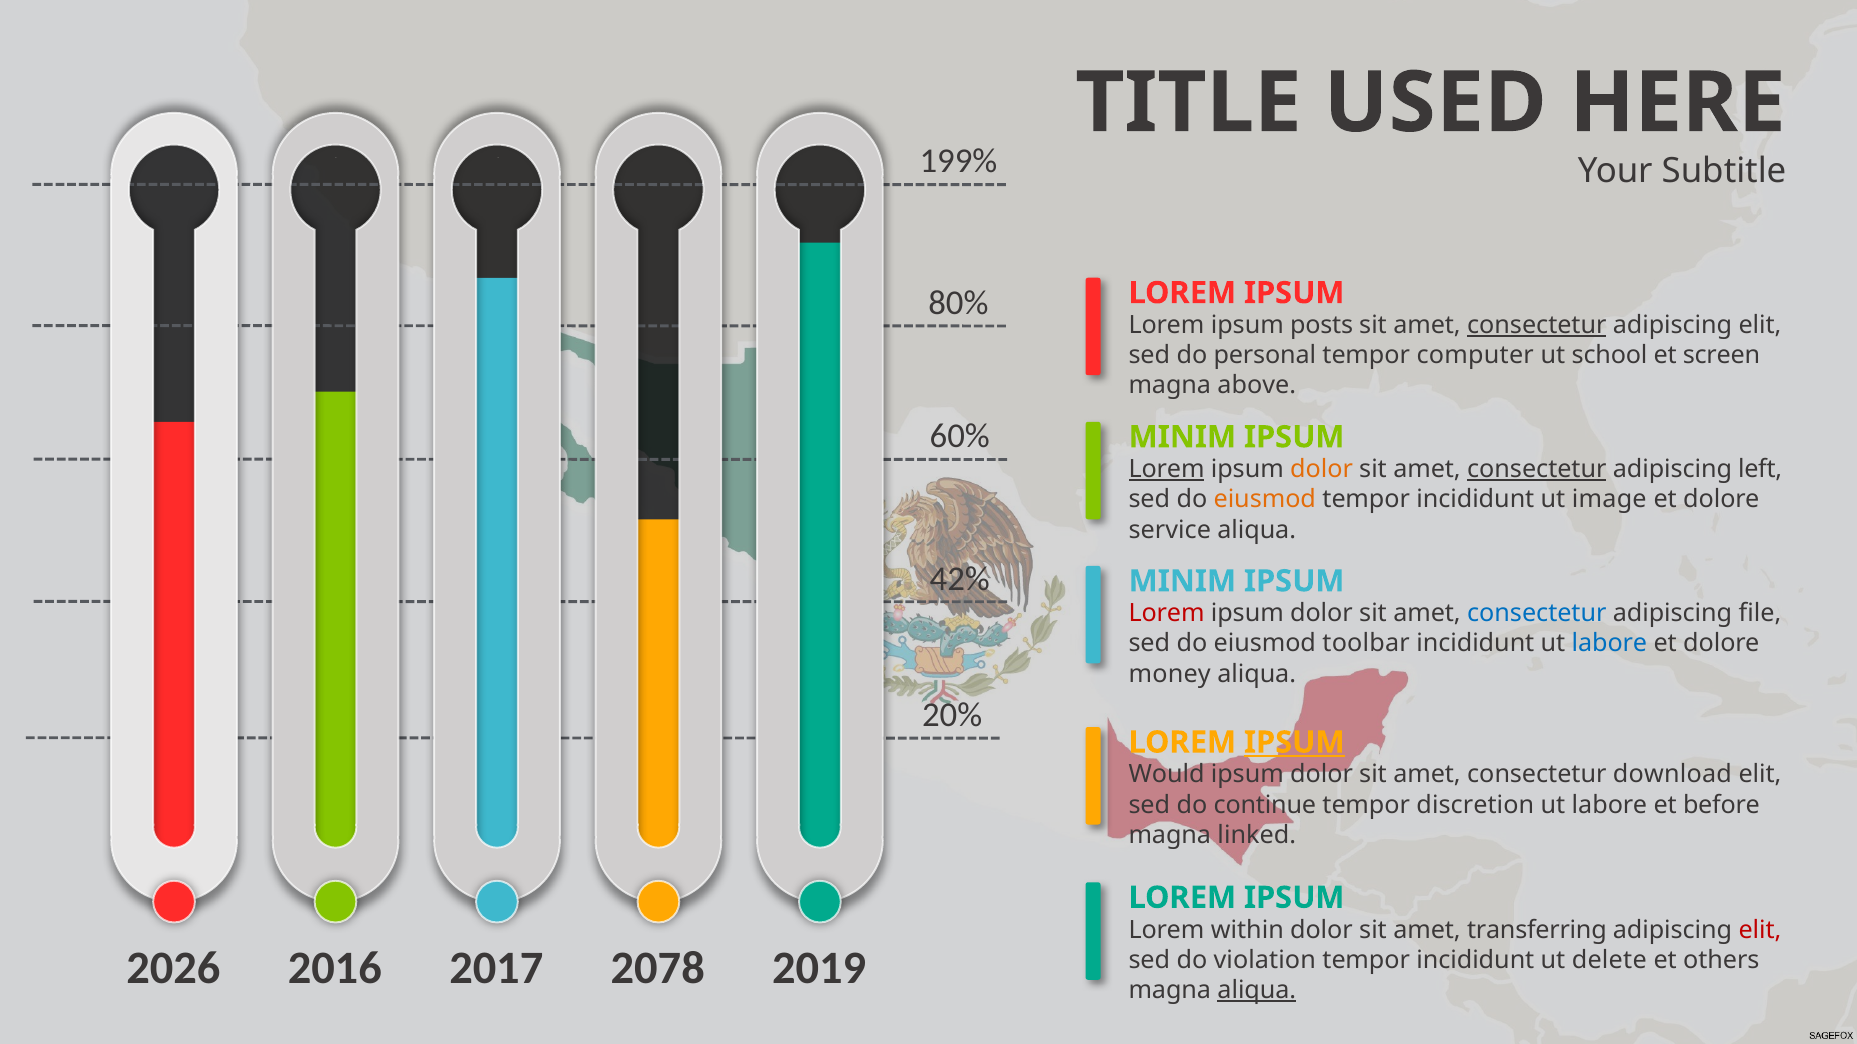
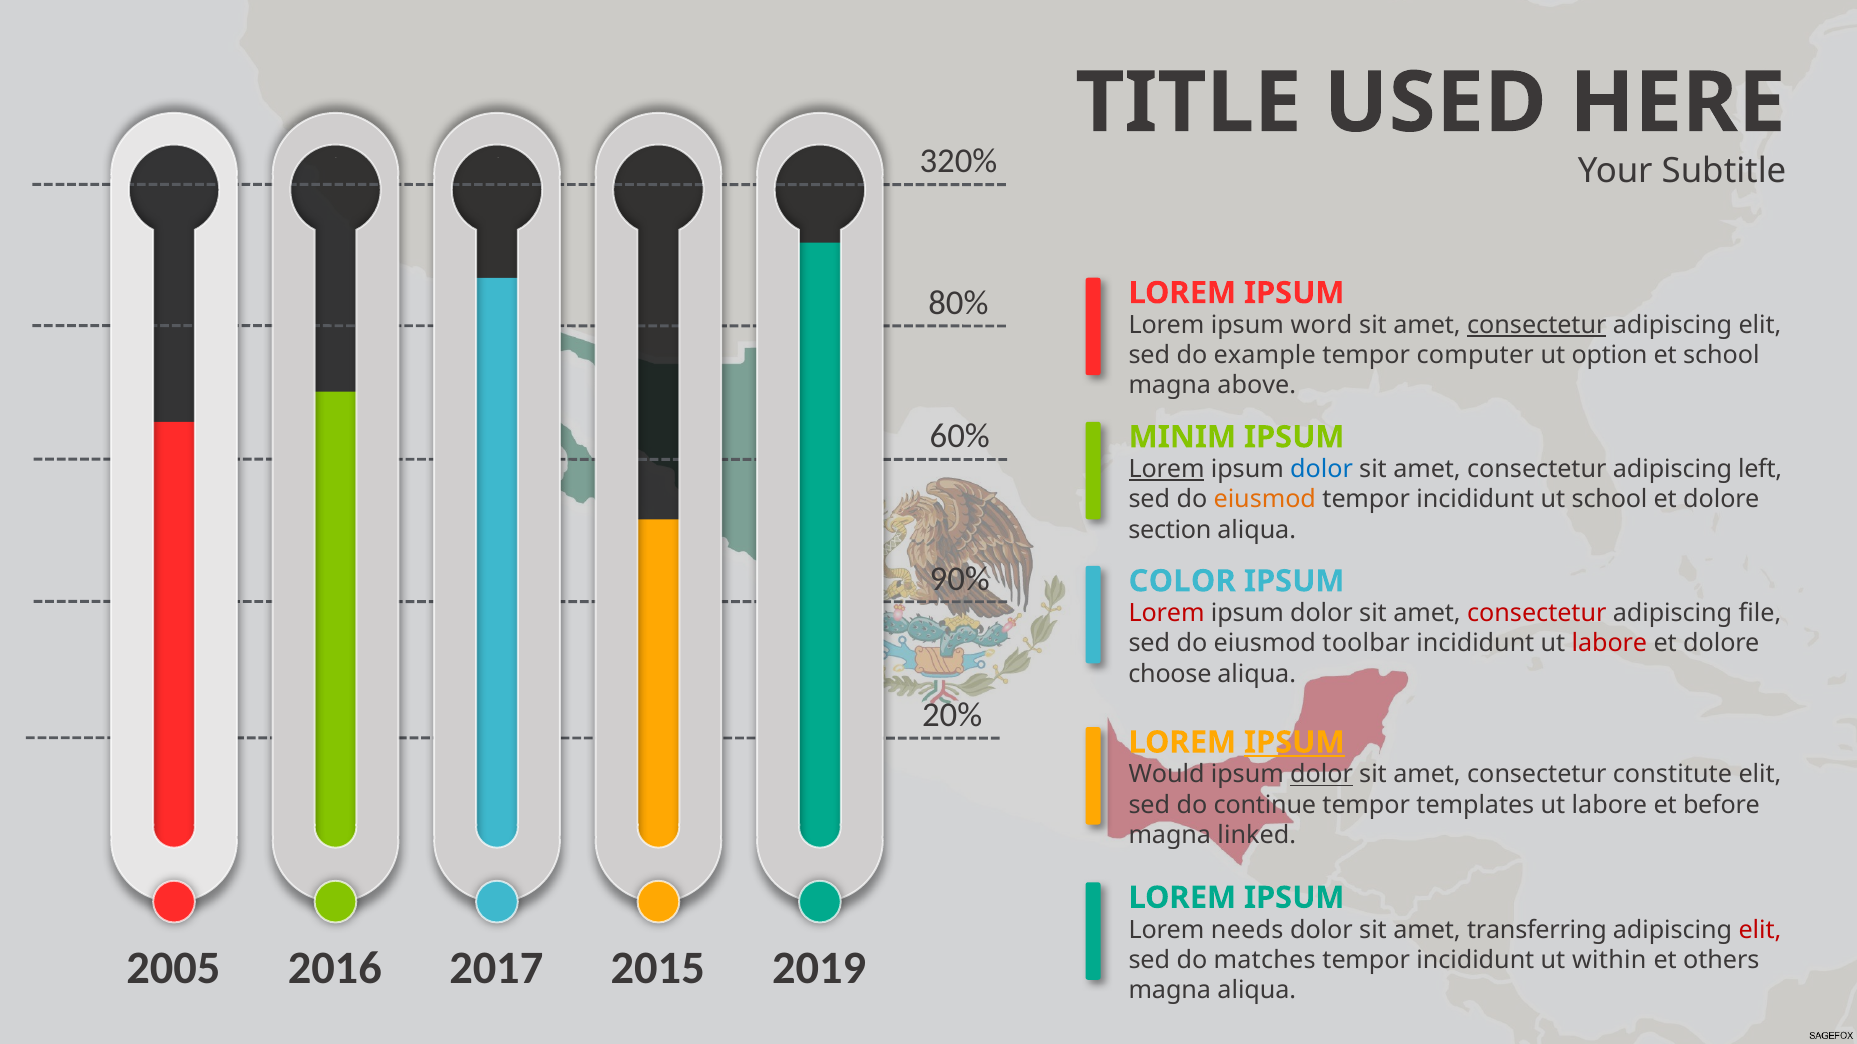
199%: 199% -> 320%
posts: posts -> word
personal: personal -> example
school: school -> option
et screen: screen -> school
dolor at (1322, 470) colour: orange -> blue
consectetur at (1537, 470) underline: present -> none
ut image: image -> school
service: service -> section
42%: 42% -> 90%
MINIM at (1182, 581): MINIM -> COLOR
consectetur at (1537, 614) colour: blue -> red
labore at (1609, 644) colour: blue -> red
money: money -> choose
dolor at (1322, 775) underline: none -> present
download: download -> constitute
discretion: discretion -> templates
within: within -> needs
2026: 2026 -> 2005
2078: 2078 -> 2015
violation: violation -> matches
delete: delete -> within
aliqua at (1257, 991) underline: present -> none
